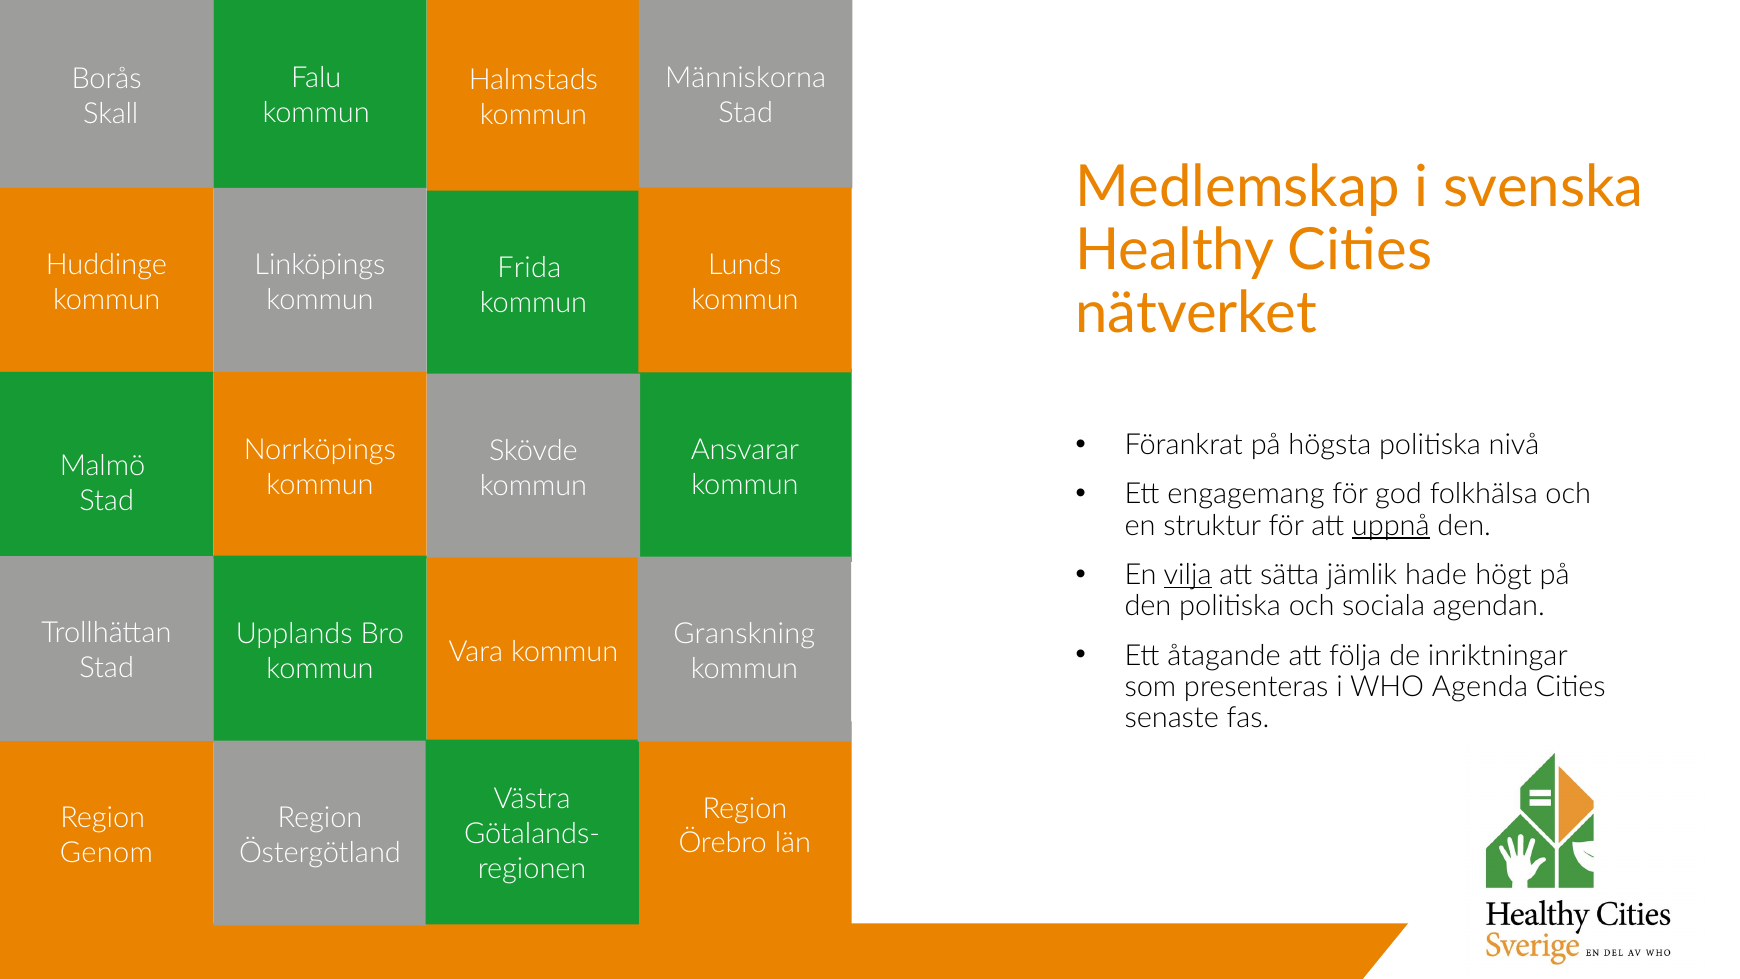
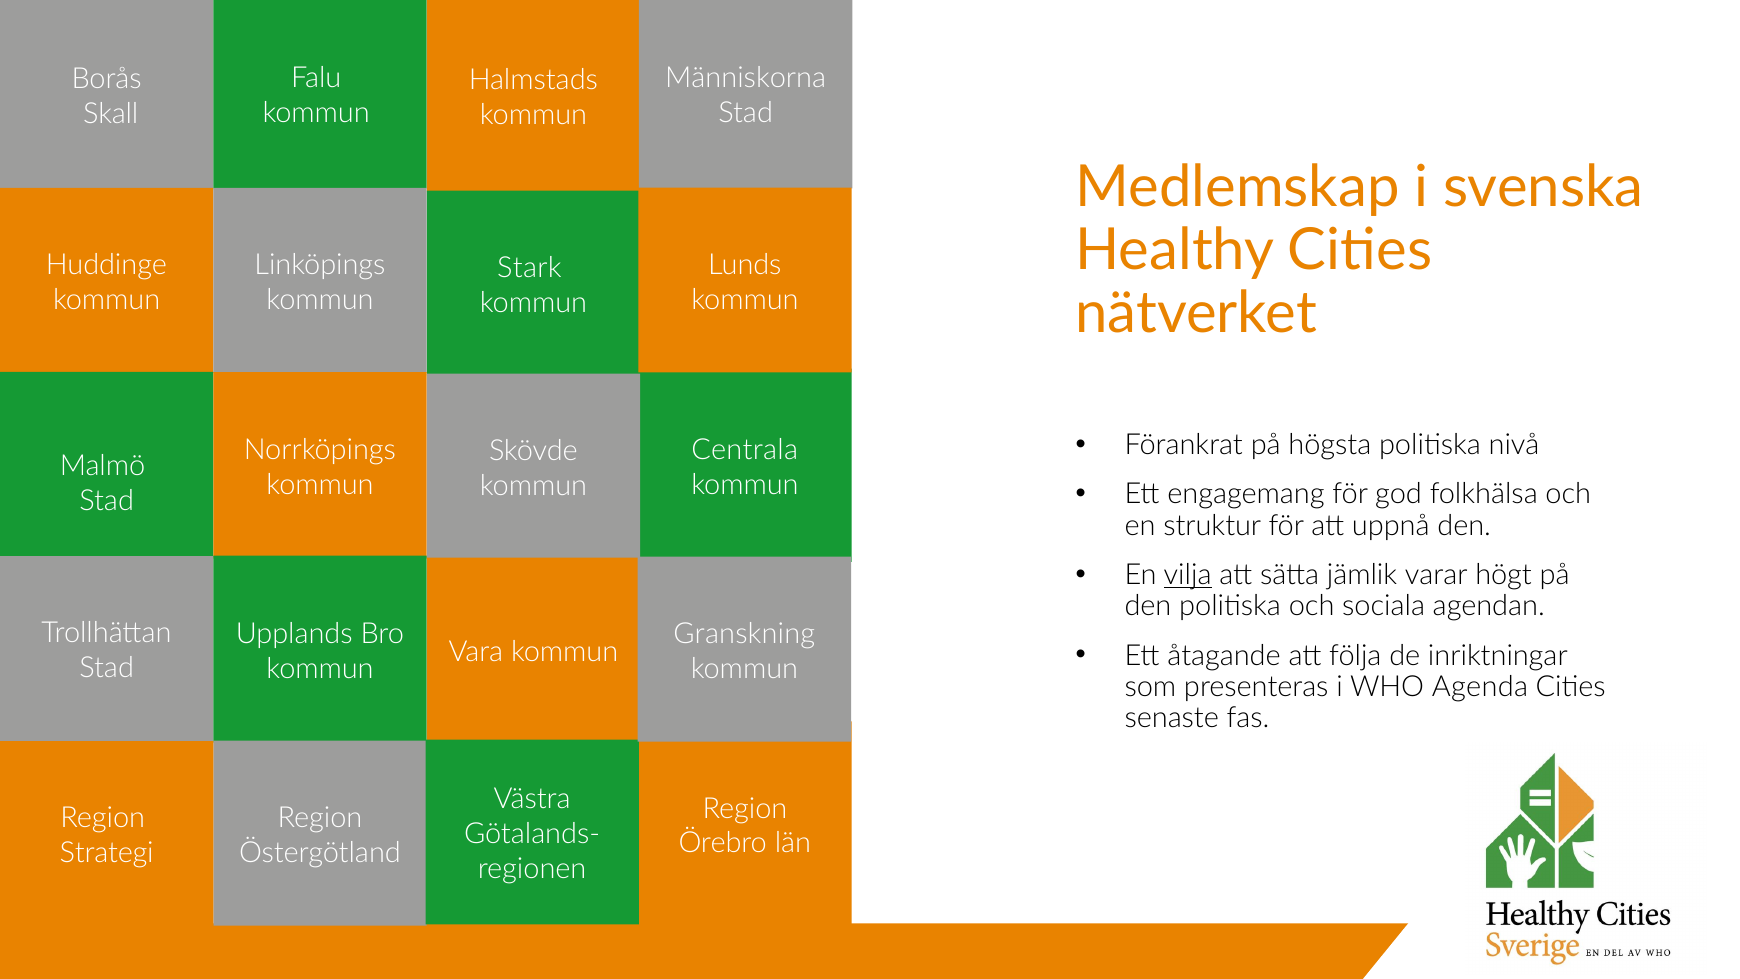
Frida: Frida -> Stark
Ansvarar: Ansvarar -> Centrala
uppnå underline: present -> none
hade: hade -> varar
Genom: Genom -> Strategi
